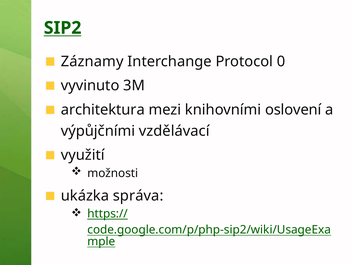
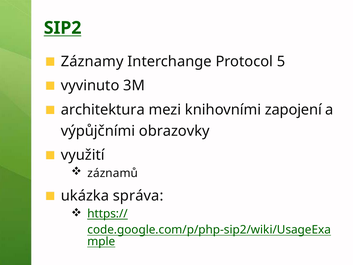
0: 0 -> 5
oslovení: oslovení -> zapojení
vzdělávací: vzdělávací -> obrazovky
možnosti: možnosti -> záznamů
